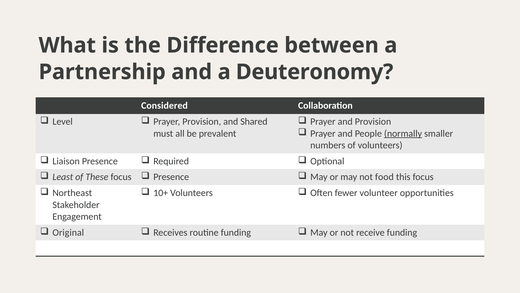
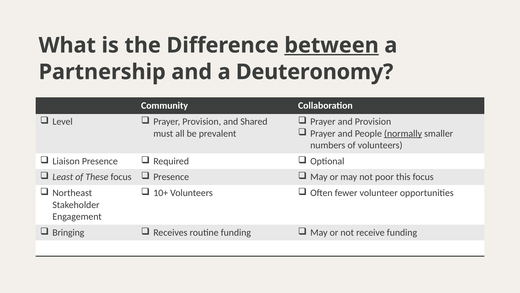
between underline: none -> present
Considered: Considered -> Community
food: food -> poor
Original: Original -> Bringing
